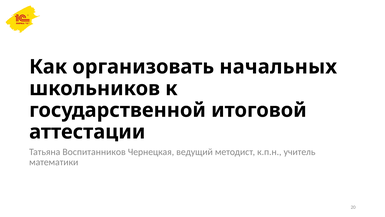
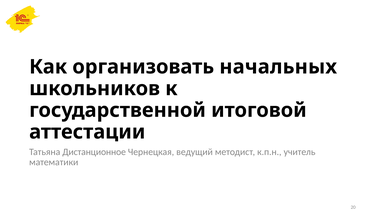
Воспитанников: Воспитанников -> Дистанционное
